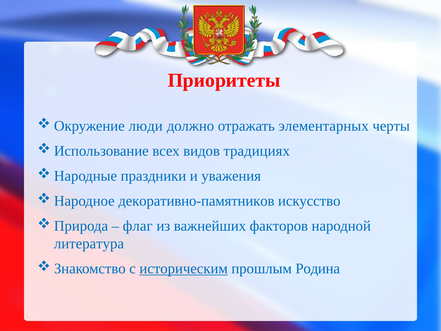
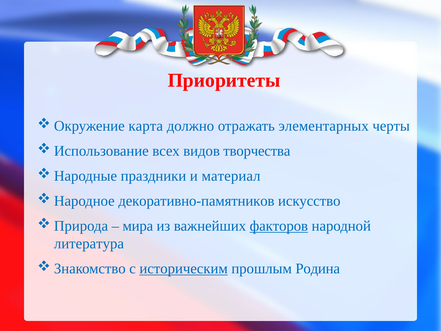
люди: люди -> карта
традициях: традициях -> творчества
уважения: уважения -> материал
флаг: флаг -> мира
факторов underline: none -> present
